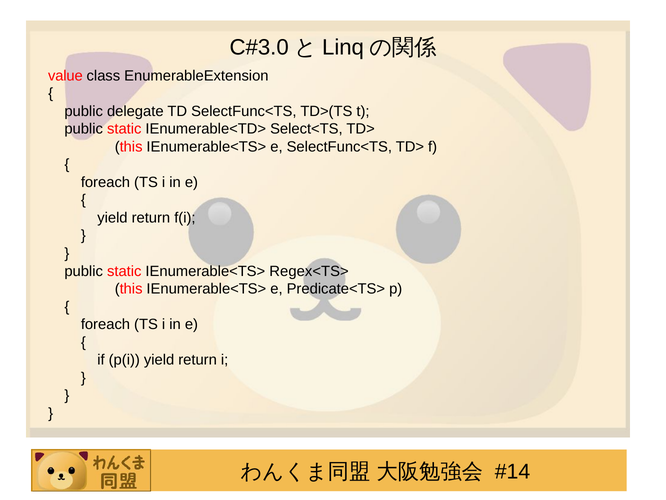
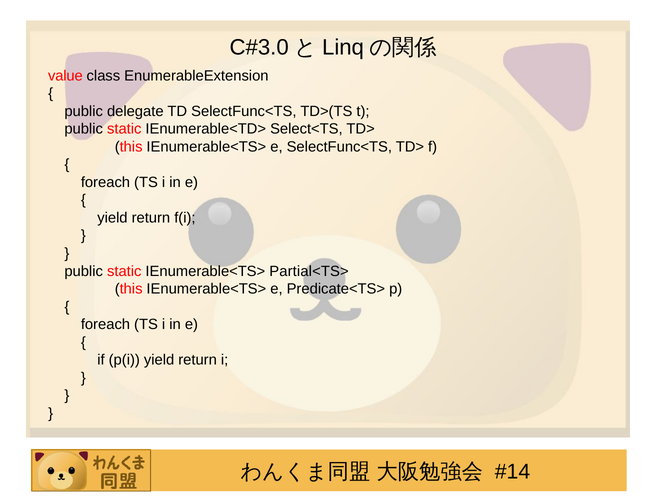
Regex<TS>: Regex<TS> -> Partial<TS>
